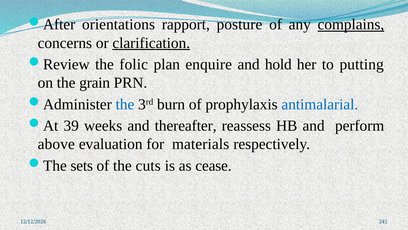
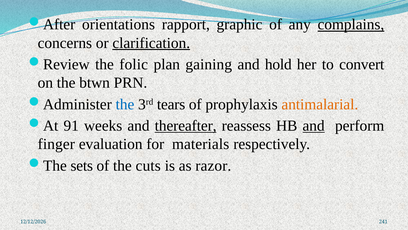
posture: posture -> graphic
enquire: enquire -> gaining
putting: putting -> convert
grain: grain -> btwn
burn: burn -> tears
antimalarial colour: blue -> orange
39: 39 -> 91
thereafter underline: none -> present
and at (314, 125) underline: none -> present
above: above -> finger
cease: cease -> razor
